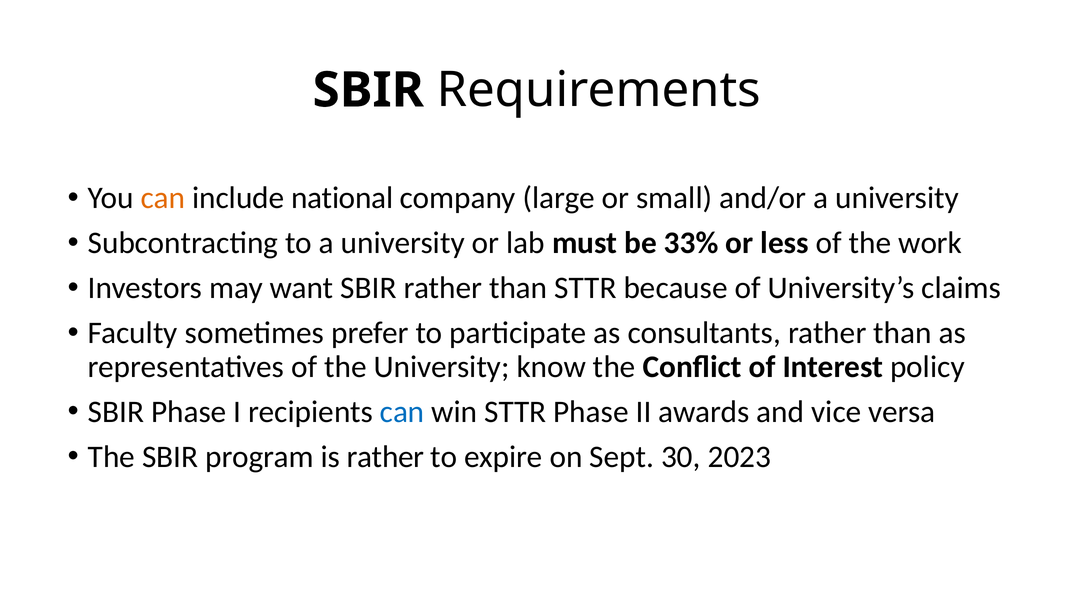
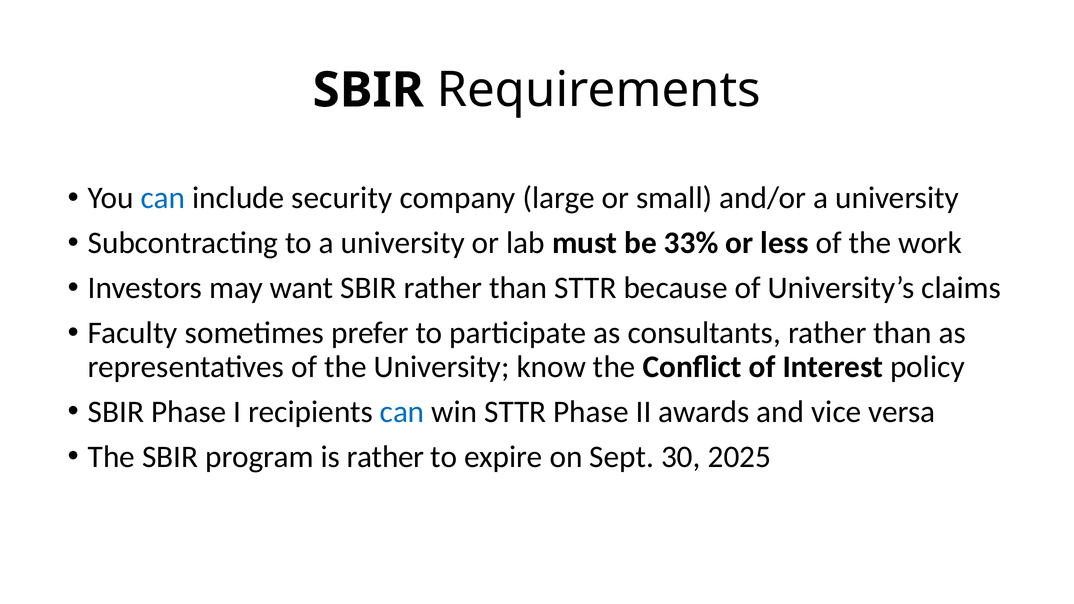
can at (163, 198) colour: orange -> blue
national: national -> security
2023: 2023 -> 2025
